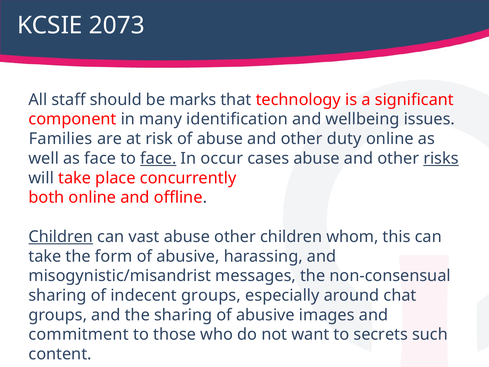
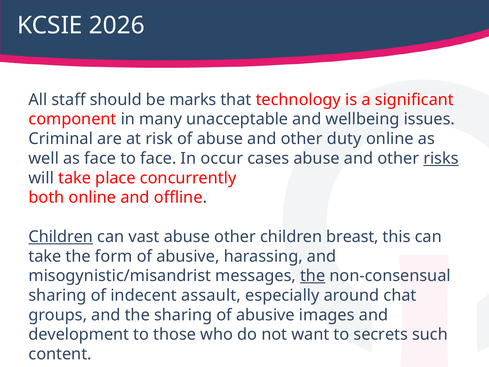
2073: 2073 -> 2026
identification: identification -> unacceptable
Families: Families -> Criminal
face at (158, 158) underline: present -> none
whom: whom -> breast
the at (313, 276) underline: none -> present
indecent groups: groups -> assault
commitment: commitment -> development
